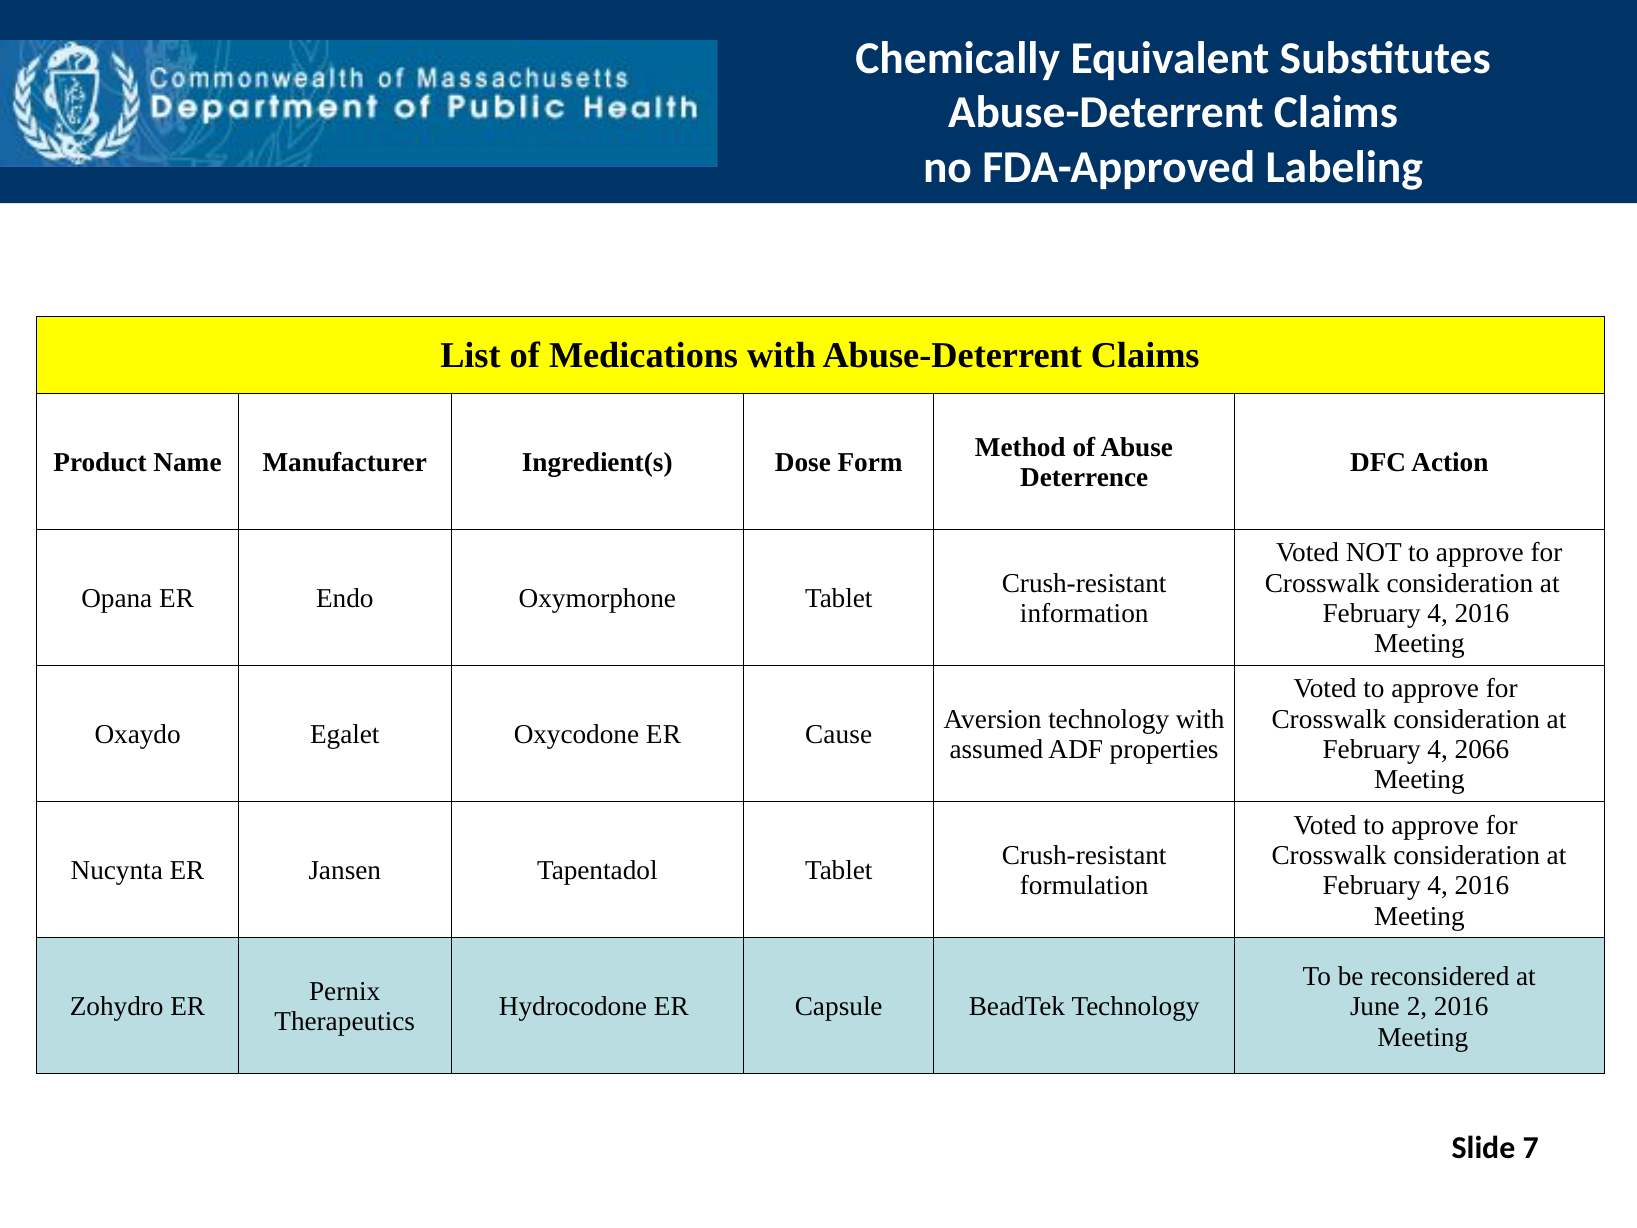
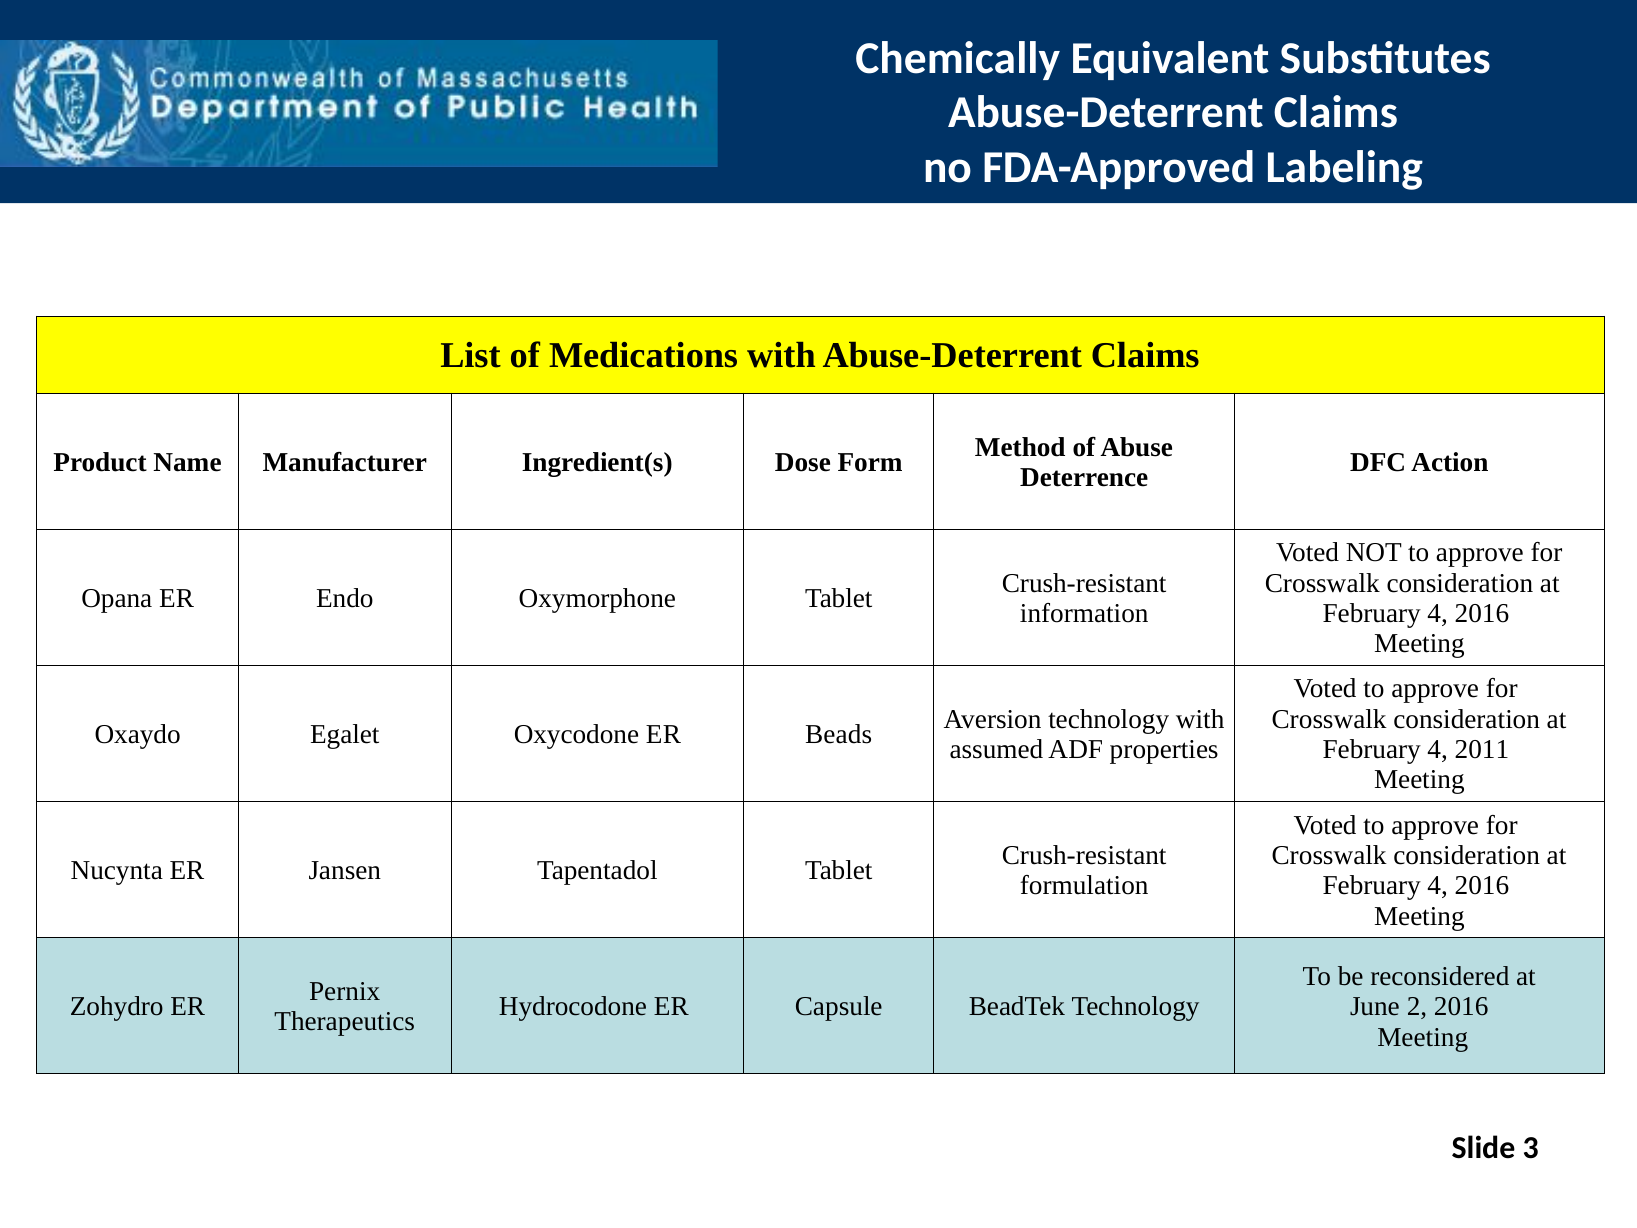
Cause: Cause -> Beads
2066: 2066 -> 2011
7: 7 -> 3
